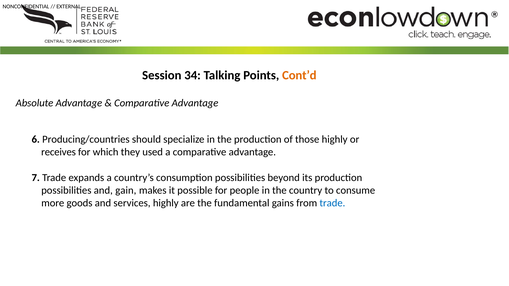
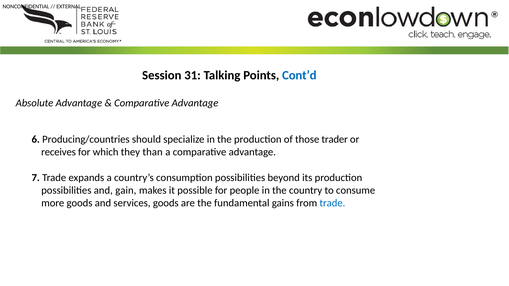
34: 34 -> 31
Cont’d colour: orange -> blue
those highly: highly -> trader
used: used -> than
services highly: highly -> goods
